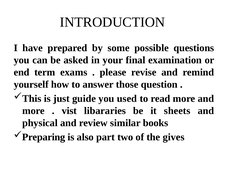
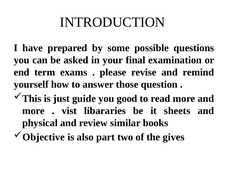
used: used -> good
Preparing: Preparing -> Objective
